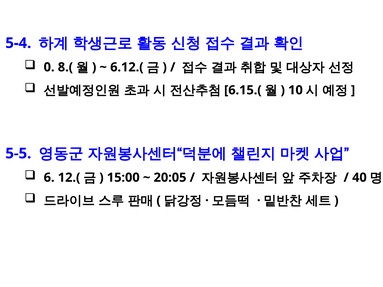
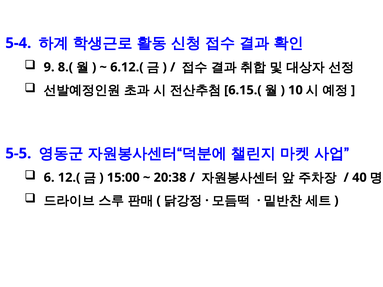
0: 0 -> 9
20:05: 20:05 -> 20:38
